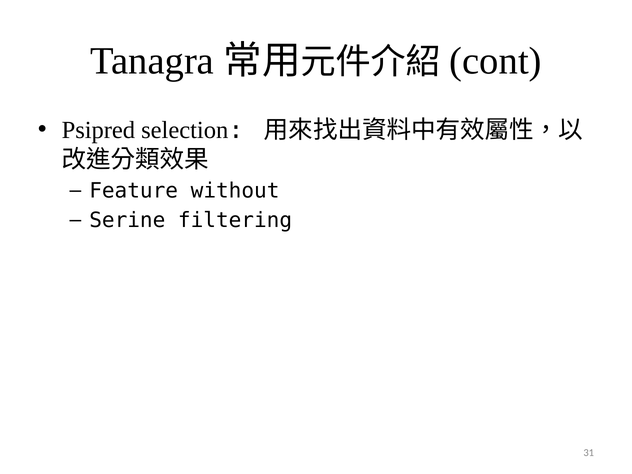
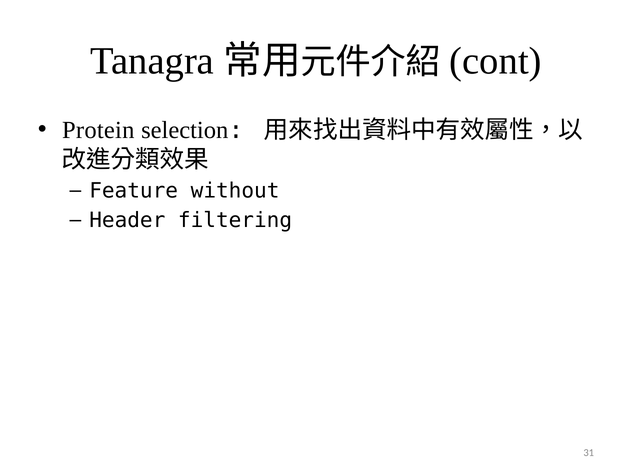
Psipred: Psipred -> Protein
Serine: Serine -> Header
